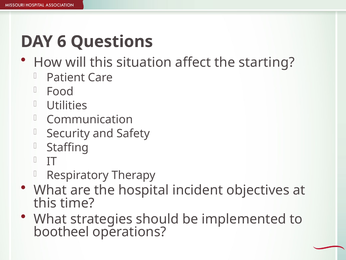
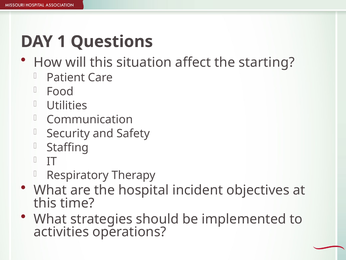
6: 6 -> 1
bootheel: bootheel -> activities
